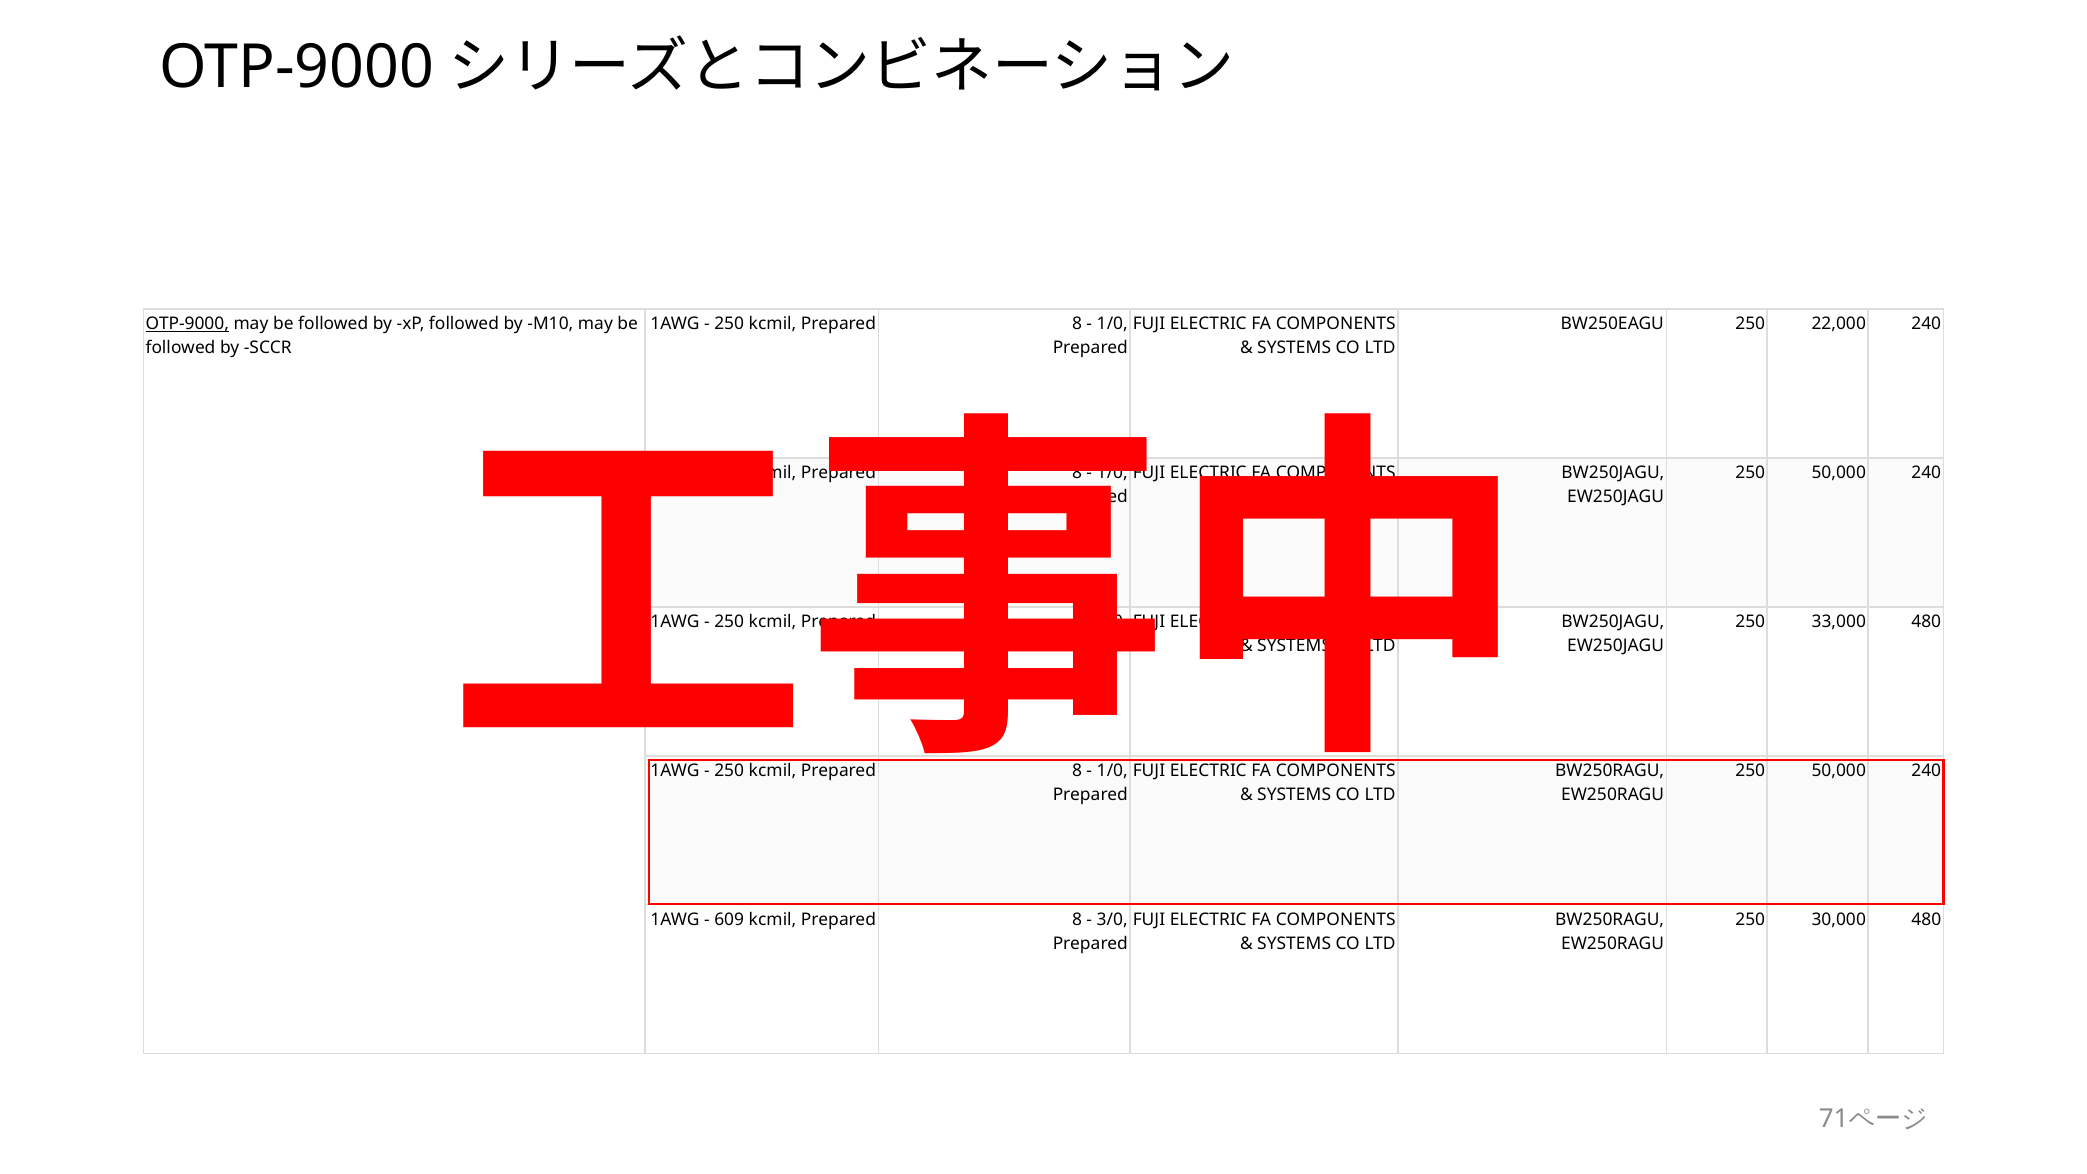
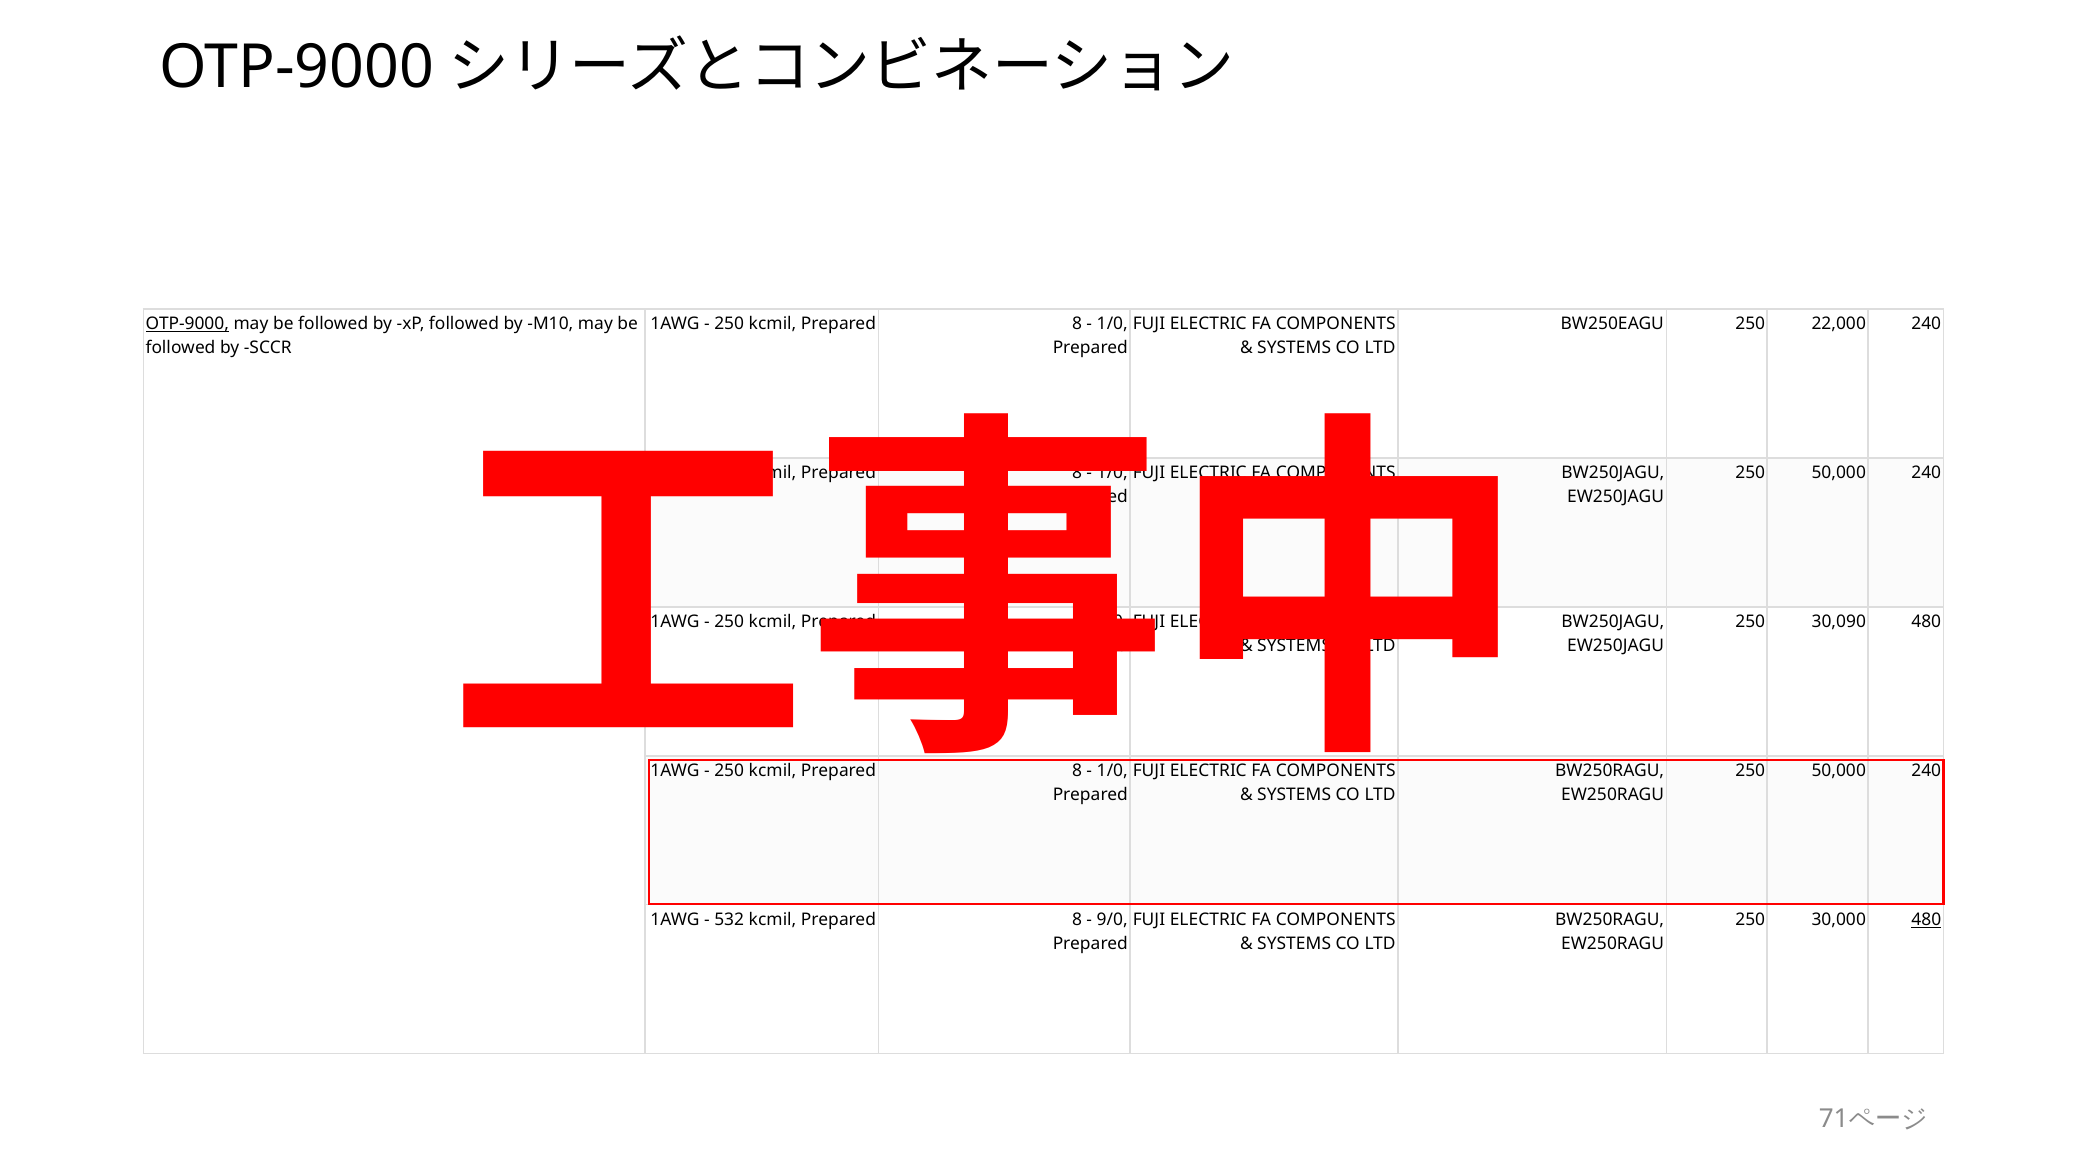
33,000: 33,000 -> 30,090
609: 609 -> 532
3/0: 3/0 -> 9/0
480 at (1926, 920) underline: none -> present
